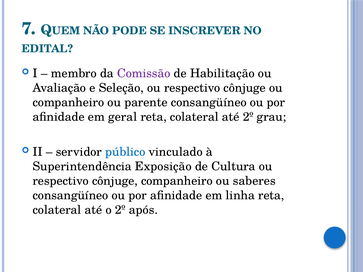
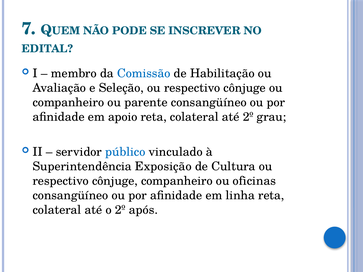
Comissão colour: purple -> blue
geral: geral -> apoio
saberes: saberes -> oficinas
